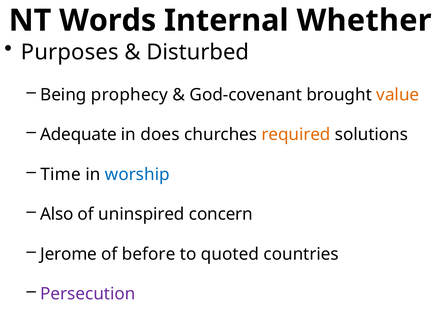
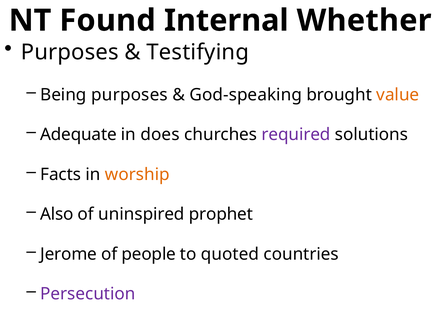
Words: Words -> Found
Disturbed: Disturbed -> Testifying
Being prophecy: prophecy -> purposes
God-covenant: God-covenant -> God-speaking
required colour: orange -> purple
Time: Time -> Facts
worship colour: blue -> orange
concern: concern -> prophet
before: before -> people
